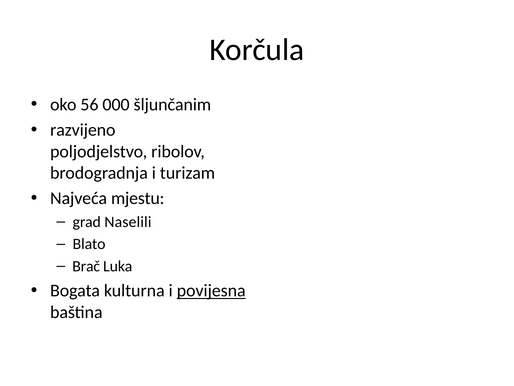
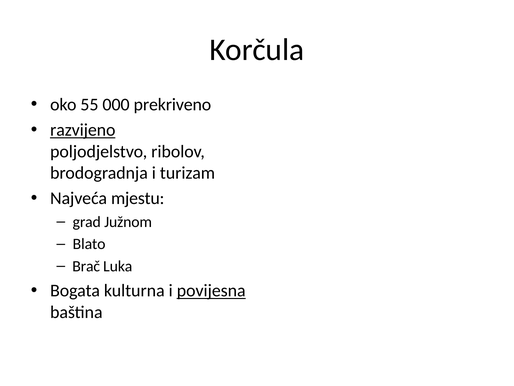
56: 56 -> 55
šljunčanim: šljunčanim -> prekriveno
razvijeno underline: none -> present
Naselili: Naselili -> Južnom
